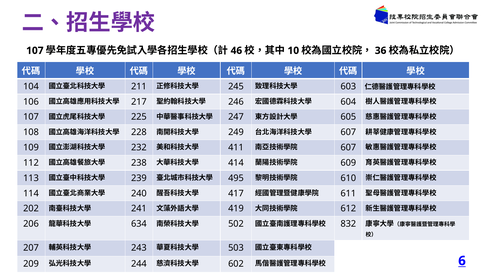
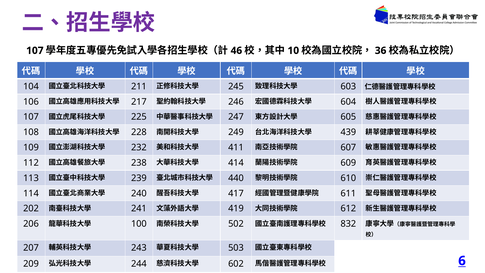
607 at (348, 132): 607 -> 439
495: 495 -> 440
634: 634 -> 100
